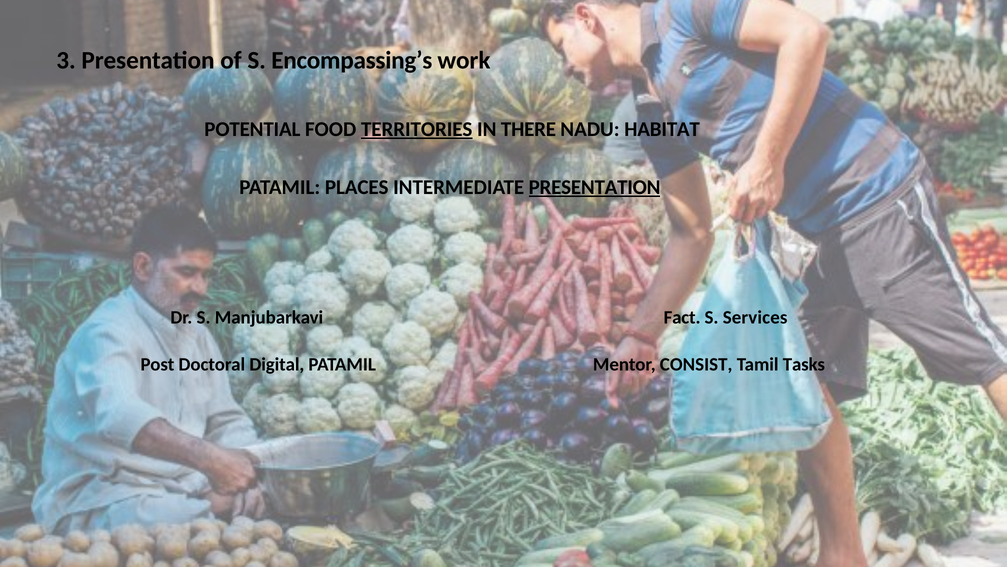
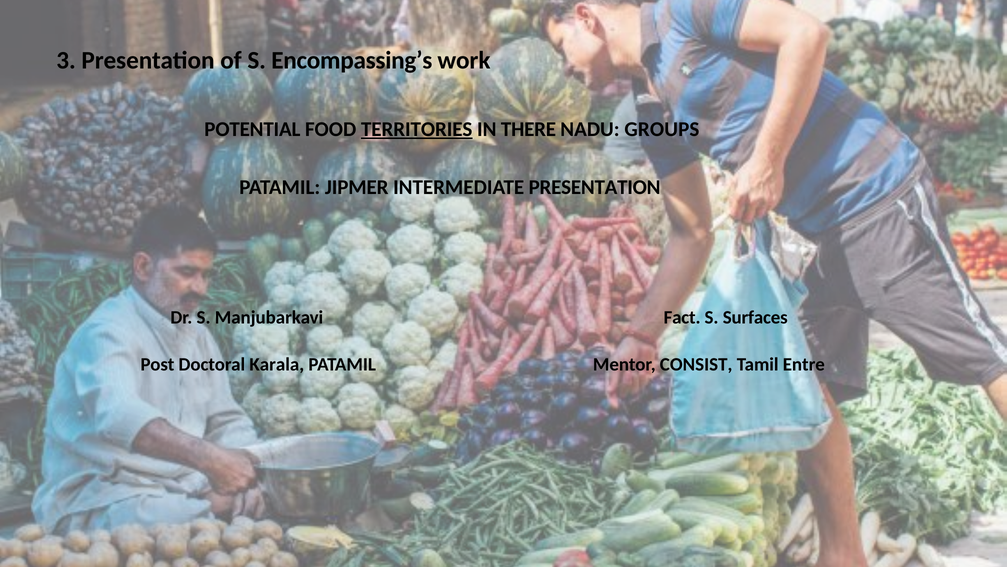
HABITAT: HABITAT -> GROUPS
PLACES: PLACES -> JIPMER
PRESENTATION at (595, 187) underline: present -> none
Services: Services -> Surfaces
Digital: Digital -> Karala
Tasks: Tasks -> Entre
